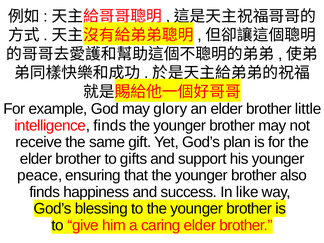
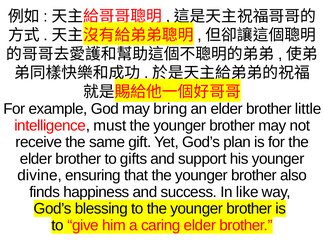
glory: glory -> bring
intelligence finds: finds -> must
peace: peace -> divine
